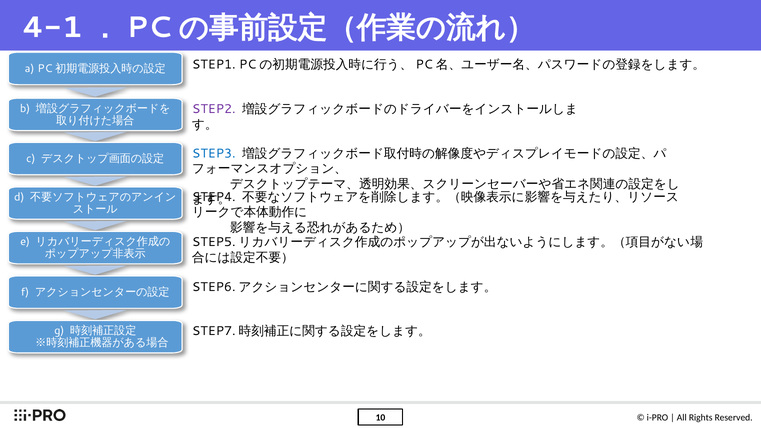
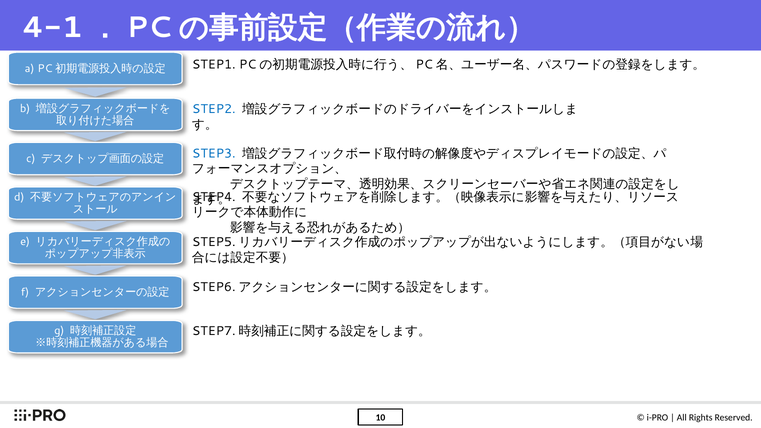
STEP2 colour: purple -> blue
